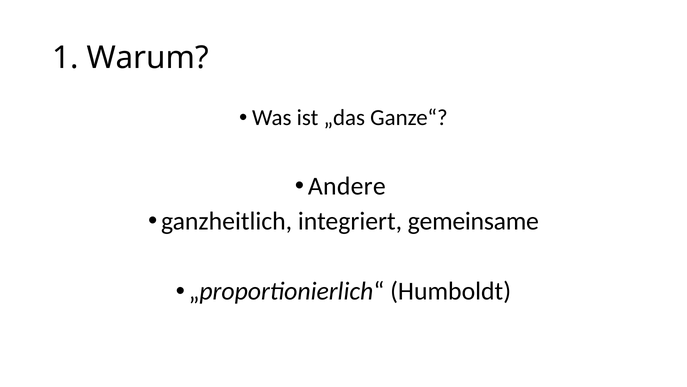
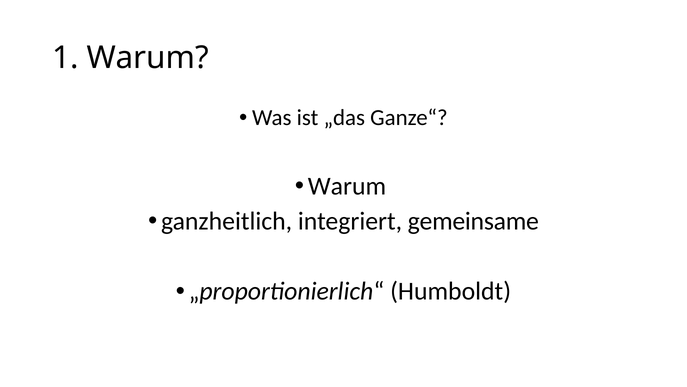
Andere at (347, 186): Andere -> Warum
